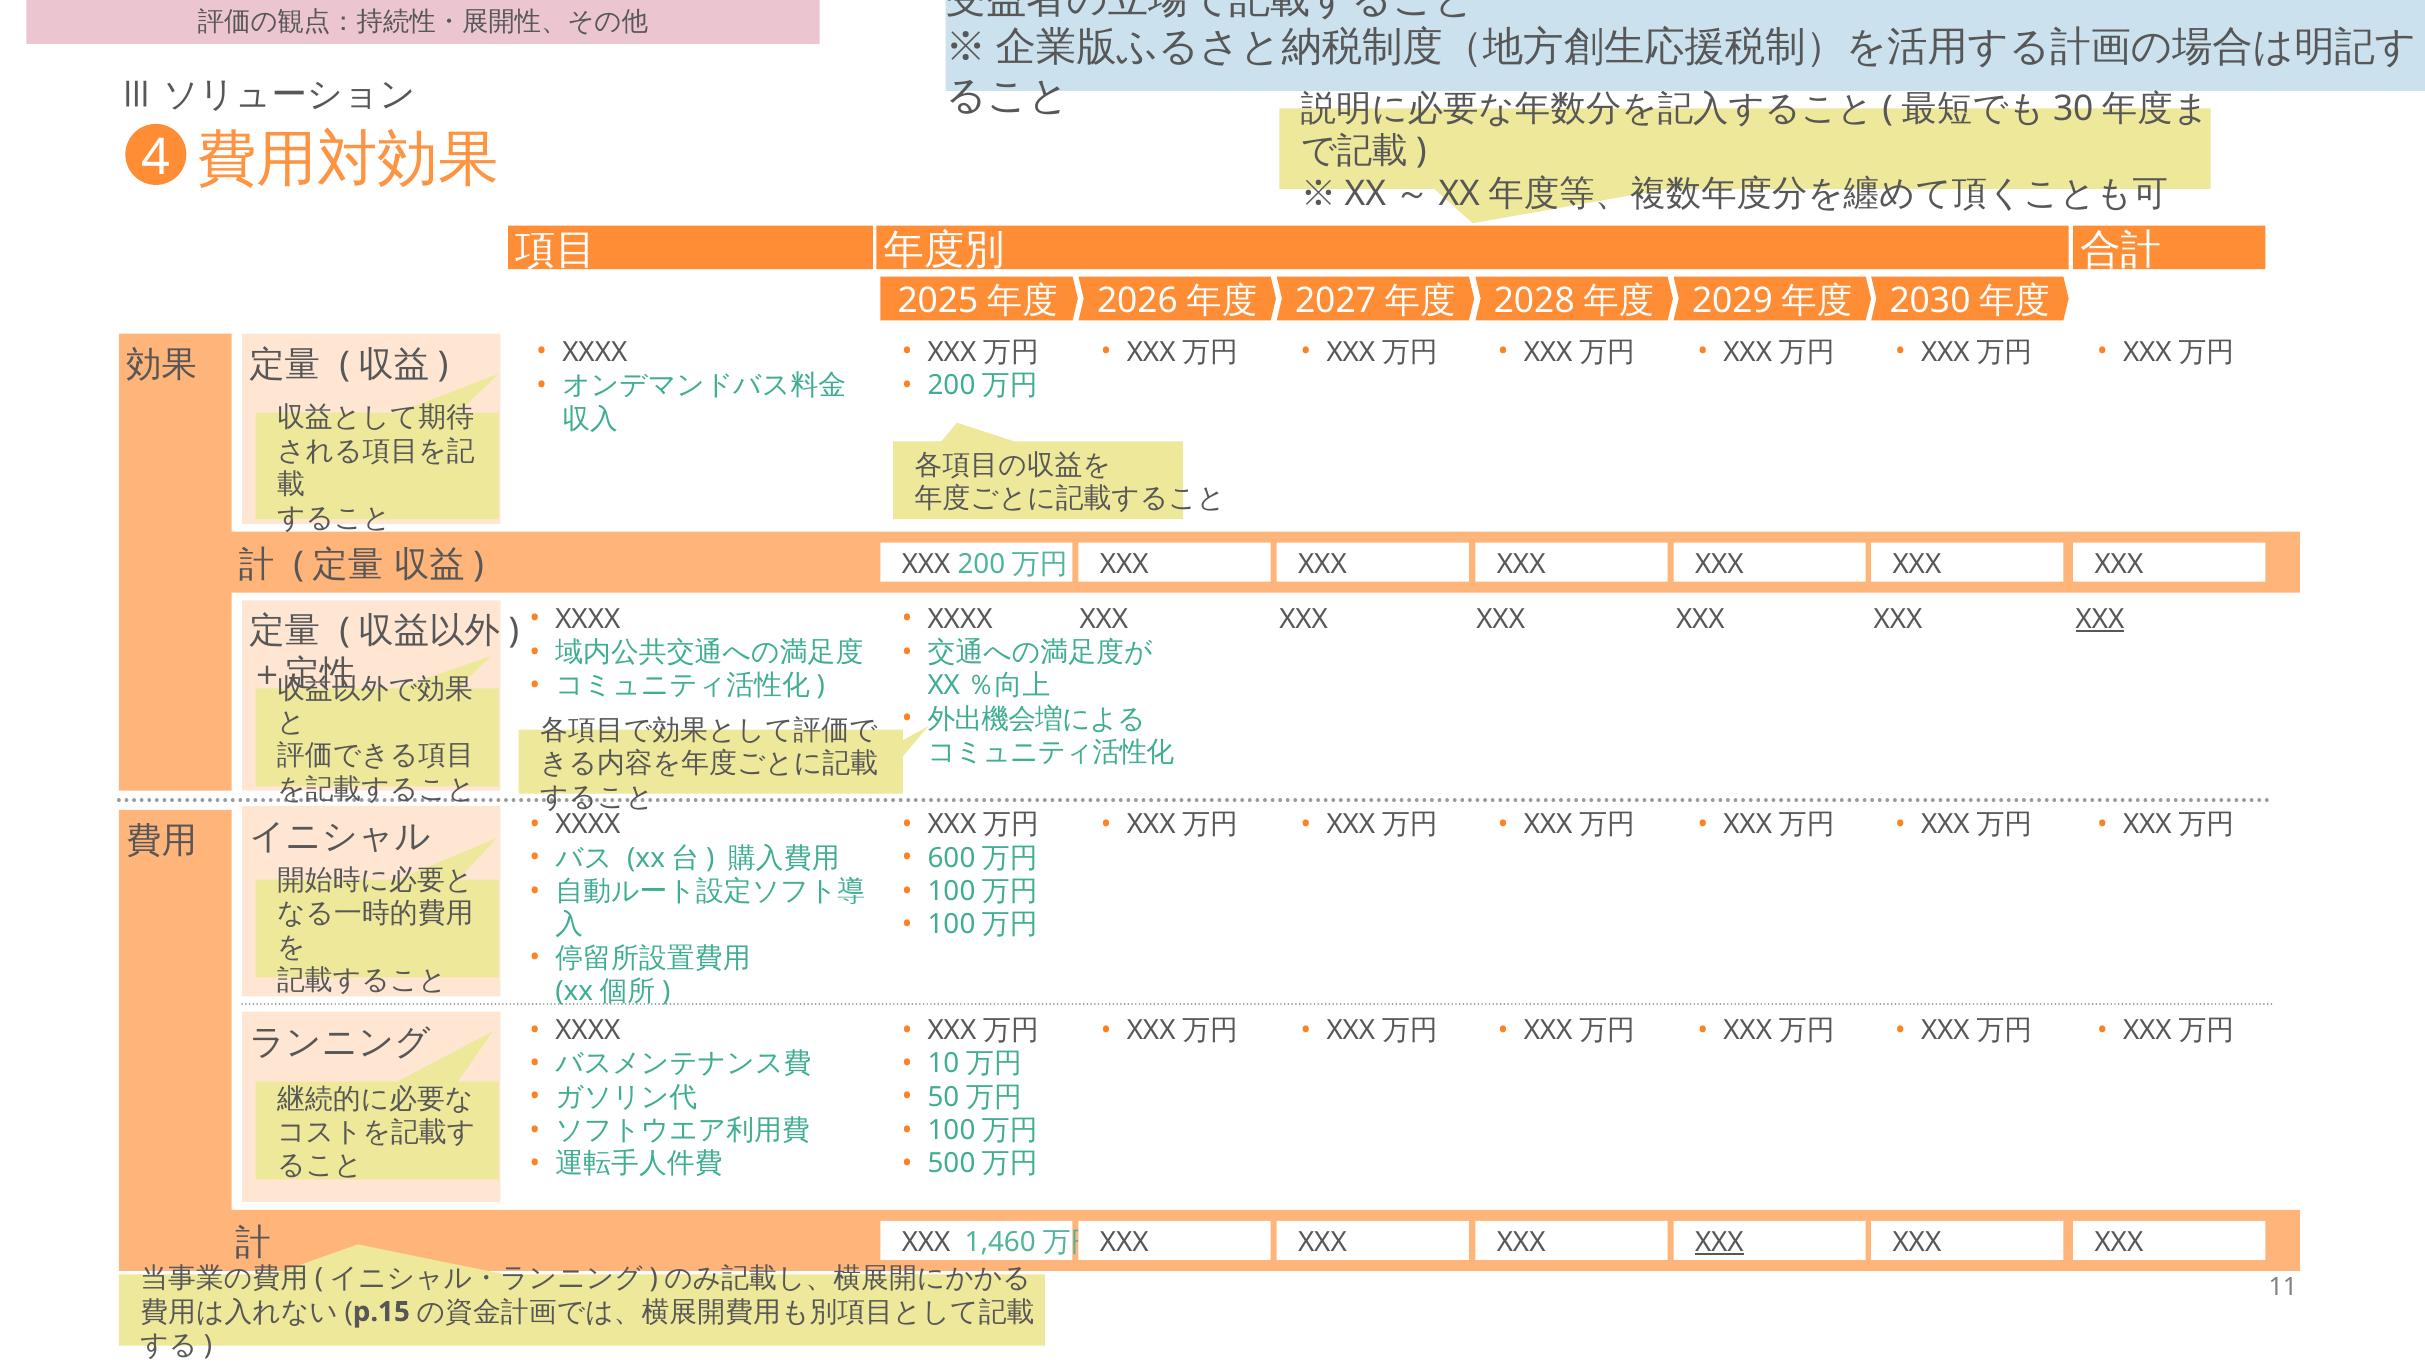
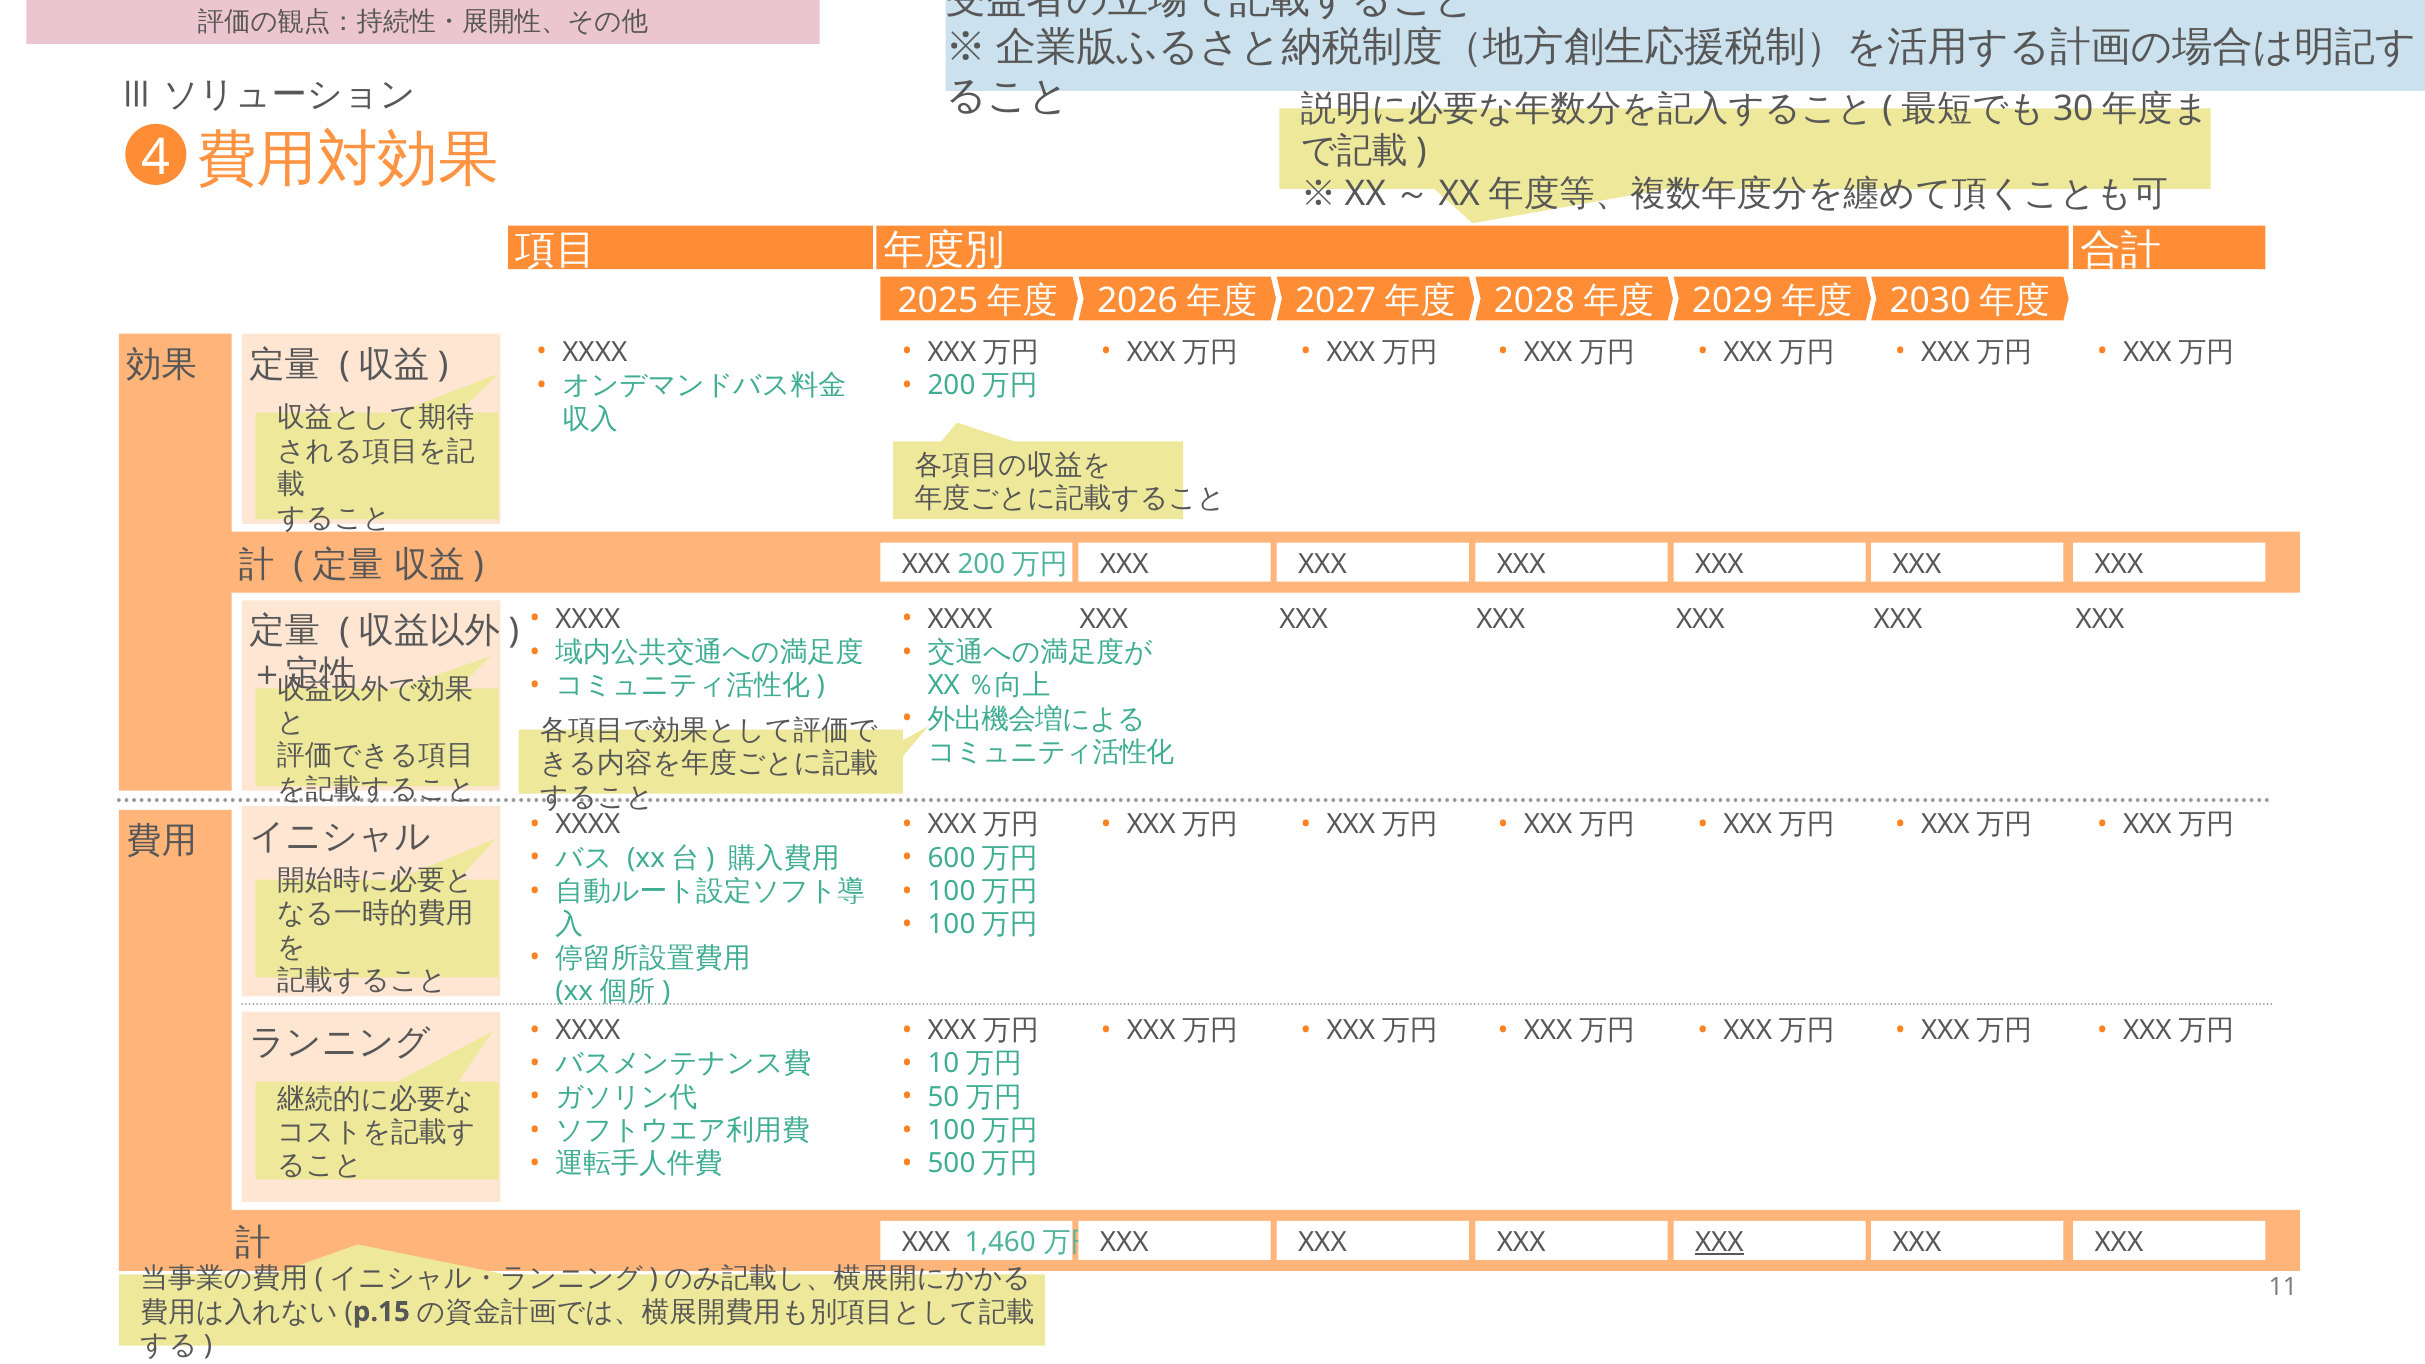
XXX at (2100, 619) underline: present -> none
